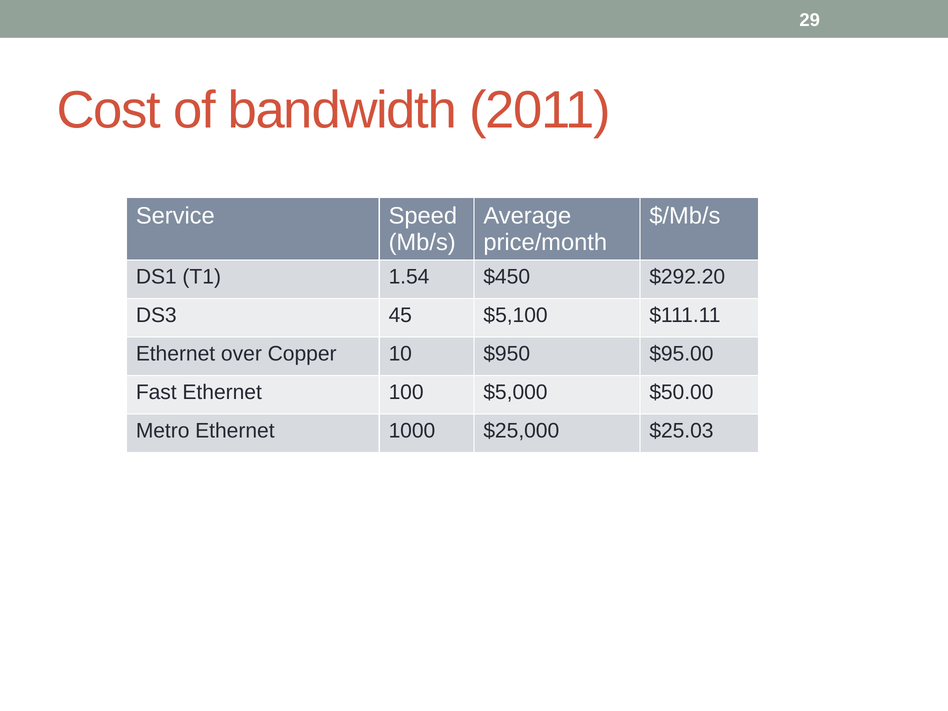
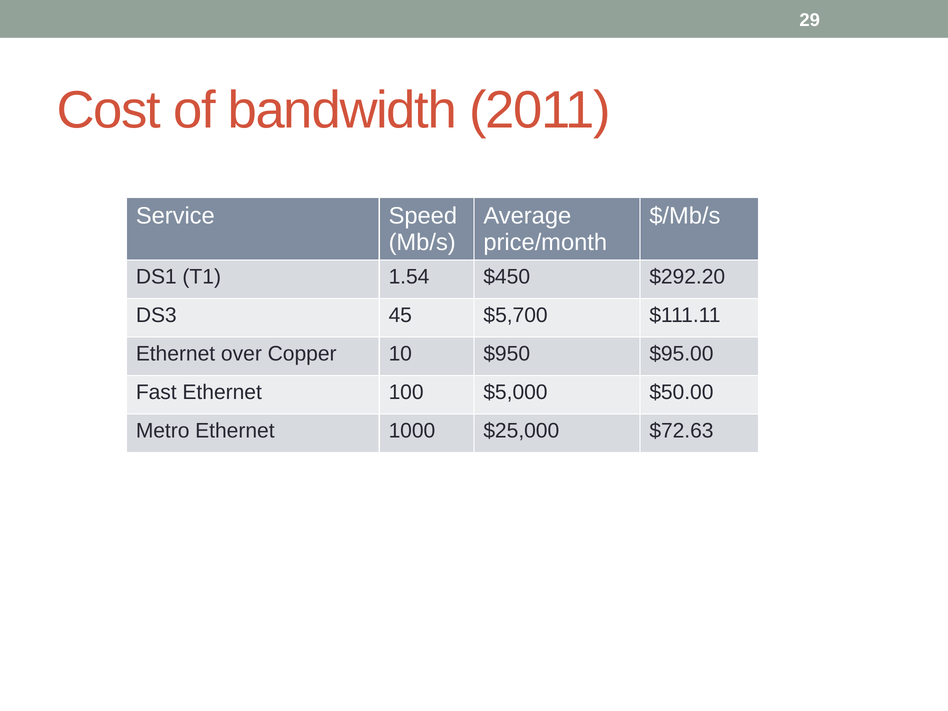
$5,100: $5,100 -> $5,700
$25.03: $25.03 -> $72.63
